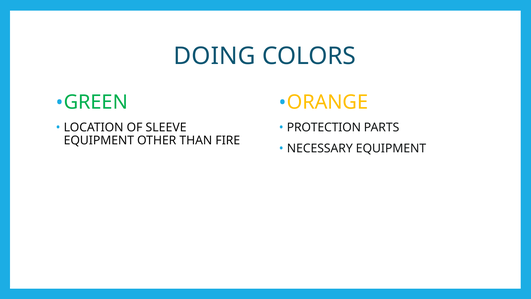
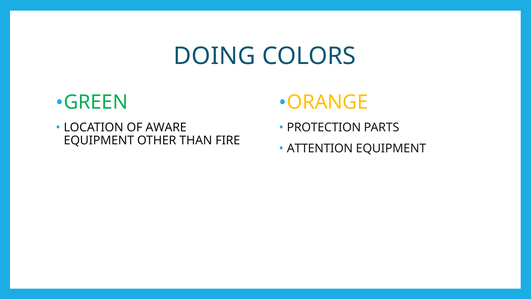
SLEEVE: SLEEVE -> AWARE
NECESSARY: NECESSARY -> ATTENTION
